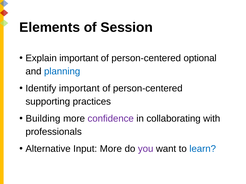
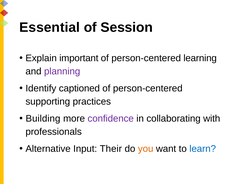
Elements: Elements -> Essential
optional: optional -> learning
planning colour: blue -> purple
Identify important: important -> captioned
Input More: More -> Their
you colour: purple -> orange
